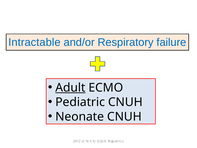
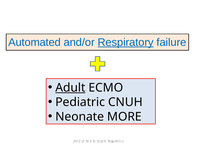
Intractable: Intractable -> Automated
Respiratory underline: none -> present
Neonate CNUH: CNUH -> MORE
